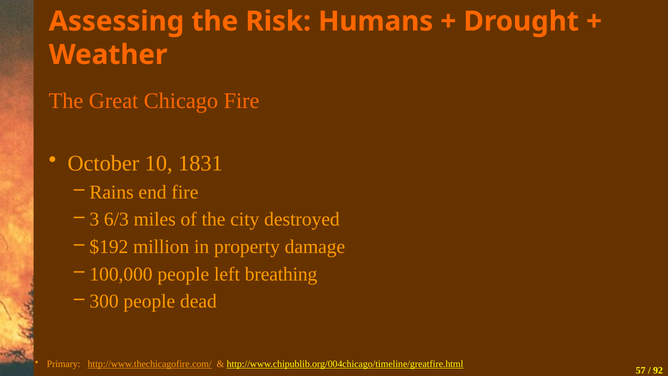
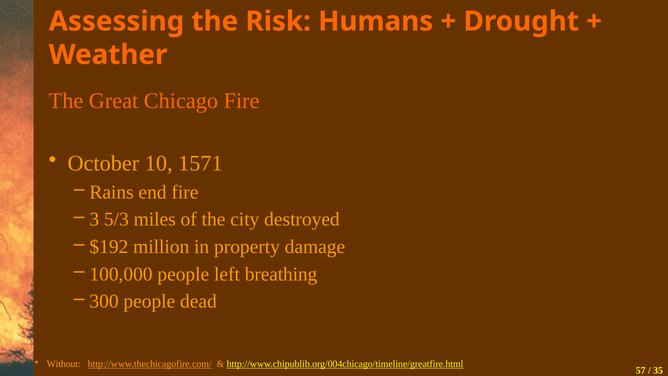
1831: 1831 -> 1571
6/3: 6/3 -> 5/3
Primary: Primary -> Without
92: 92 -> 35
